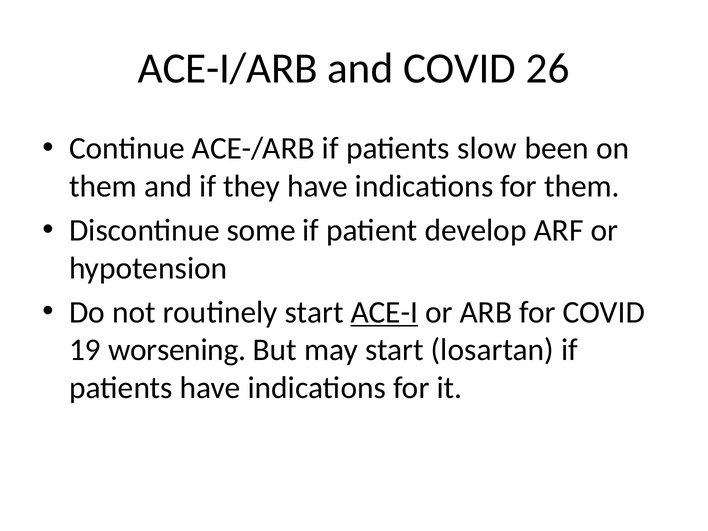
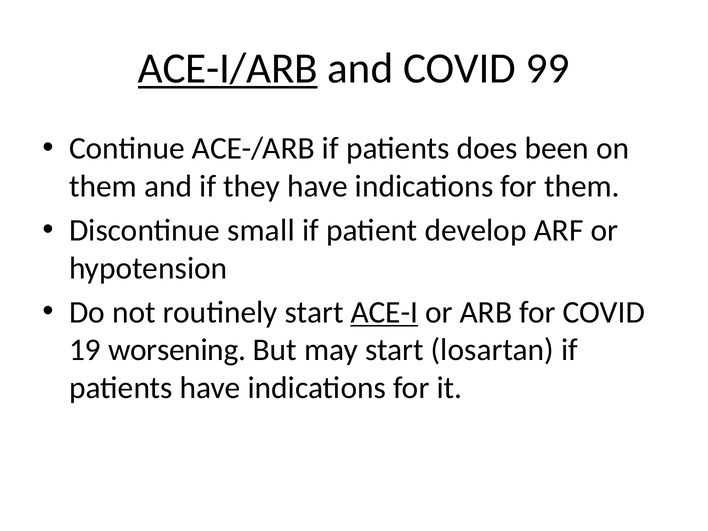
ACE-I/ARB underline: none -> present
26: 26 -> 99
slow: slow -> does
some: some -> small
